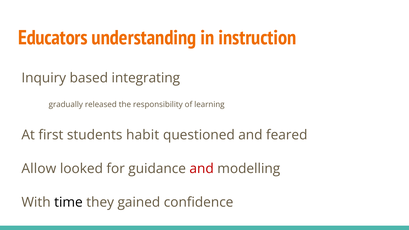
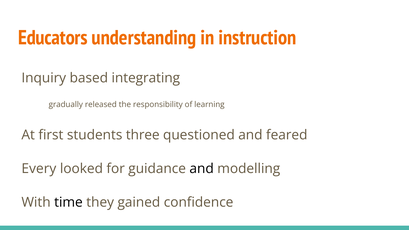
habit: habit -> three
Allow: Allow -> Every
and at (202, 169) colour: red -> black
